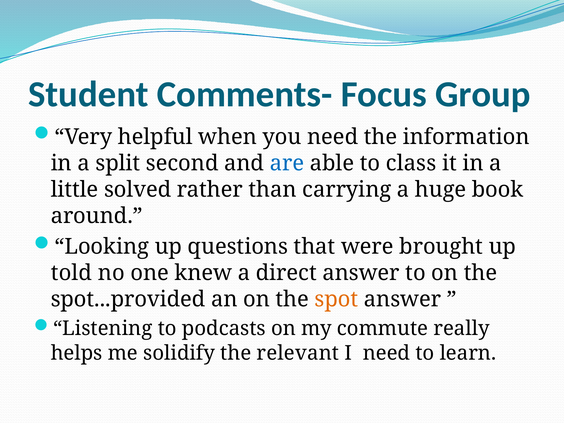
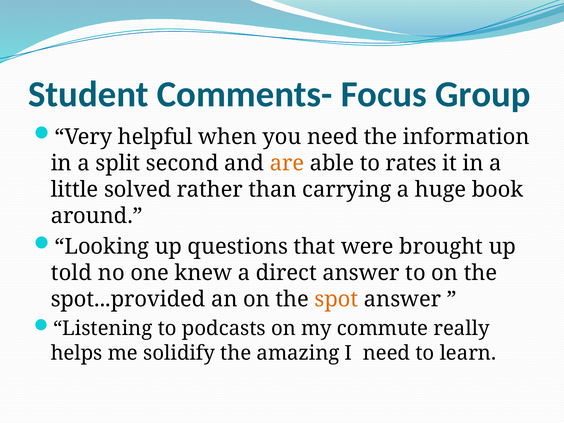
are colour: blue -> orange
class: class -> rates
relevant: relevant -> amazing
